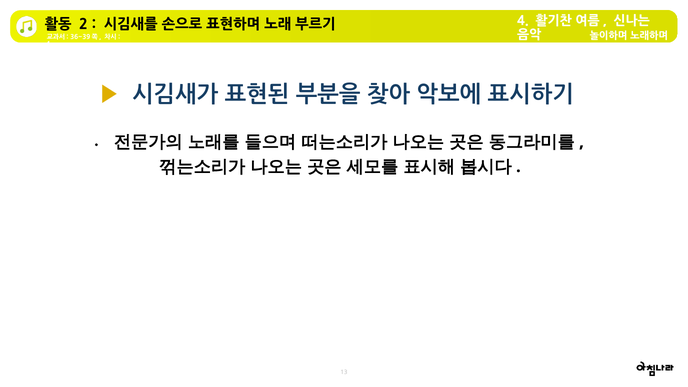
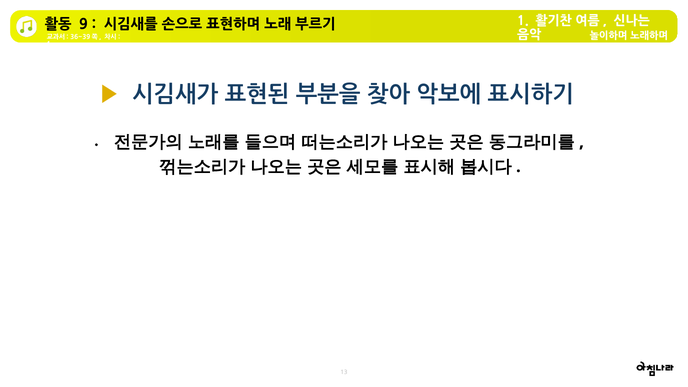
2: 2 -> 9
4 at (523, 21): 4 -> 1
